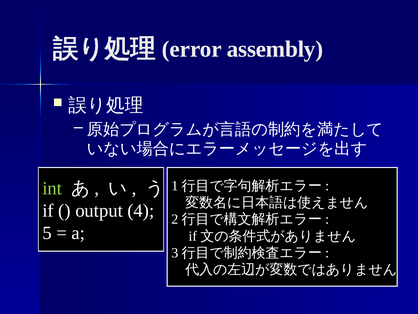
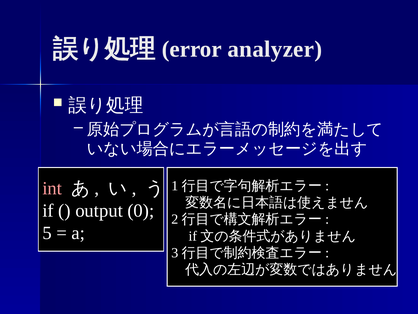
assembly: assembly -> analyzer
int colour: light green -> pink
4: 4 -> 0
